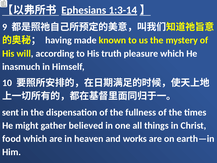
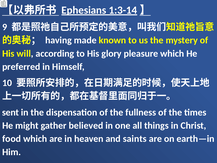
truth: truth -> glory
inasmuch: inasmuch -> preferred
works: works -> saints
